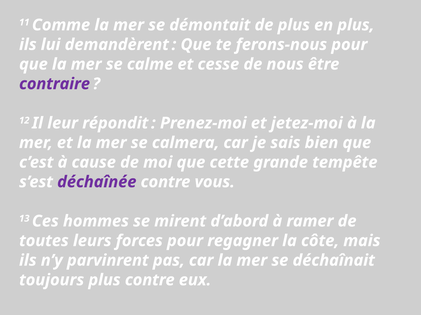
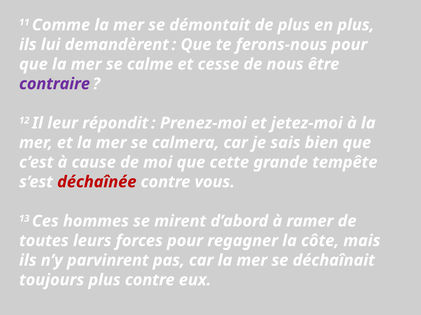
déchaînée colour: purple -> red
